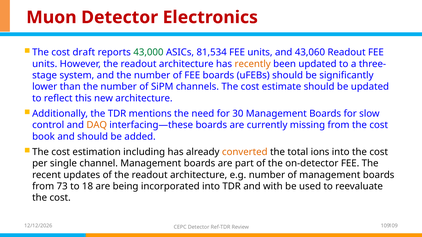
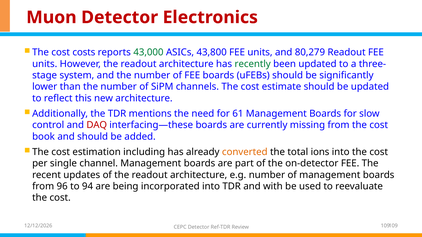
draft: draft -> costs
81,534: 81,534 -> 43,800
43,060: 43,060 -> 80,279
recently colour: orange -> green
30: 30 -> 61
DAQ colour: orange -> red
73: 73 -> 96
18: 18 -> 94
